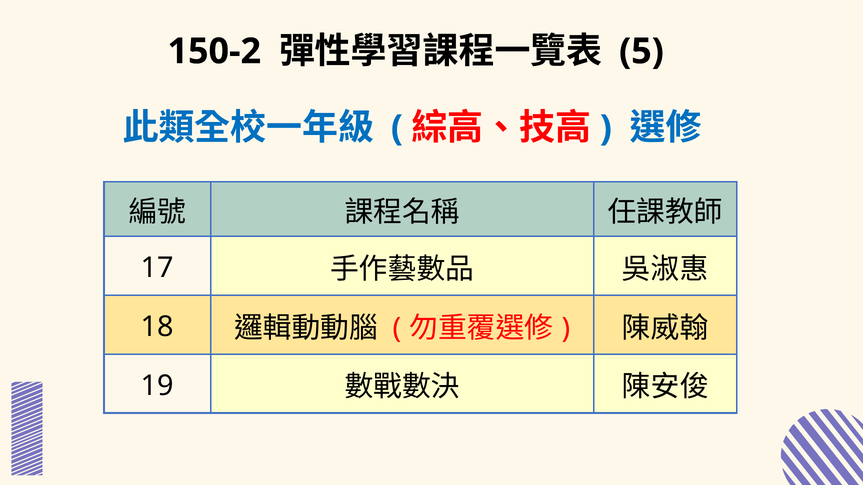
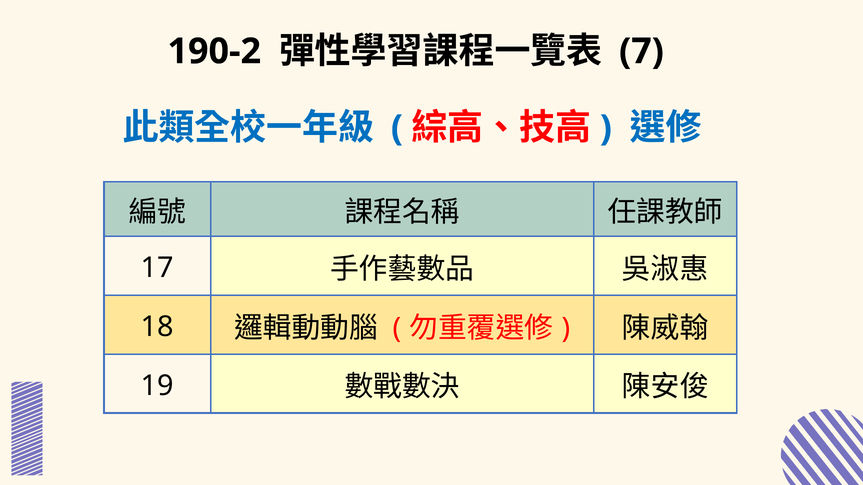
150-2: 150-2 -> 190-2
5: 5 -> 7
